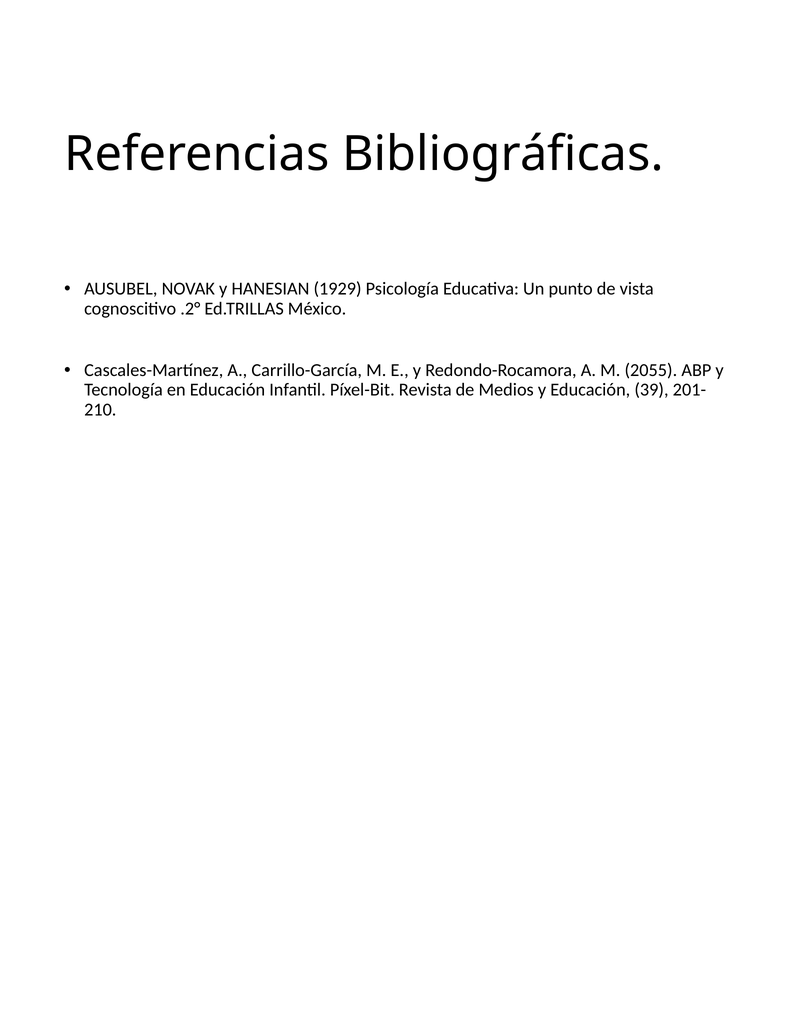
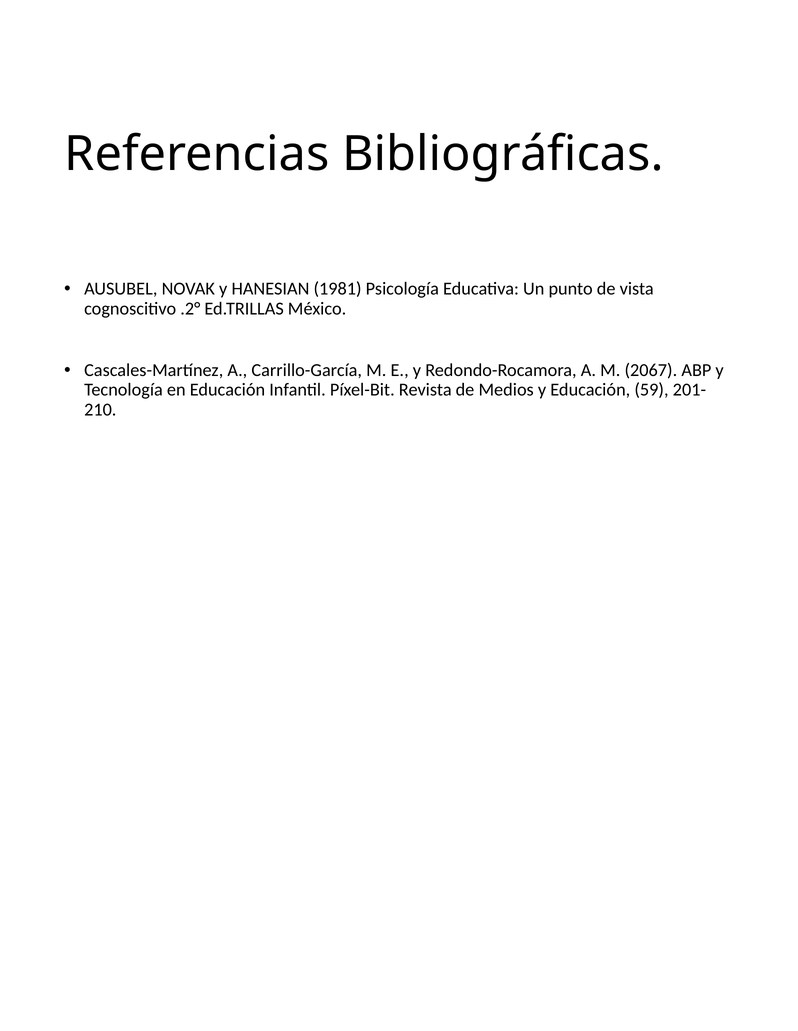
1929: 1929 -> 1981
2055: 2055 -> 2067
39: 39 -> 59
